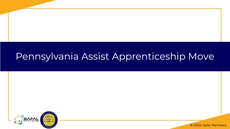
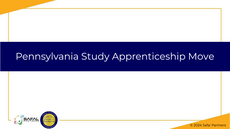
Assist: Assist -> Study
